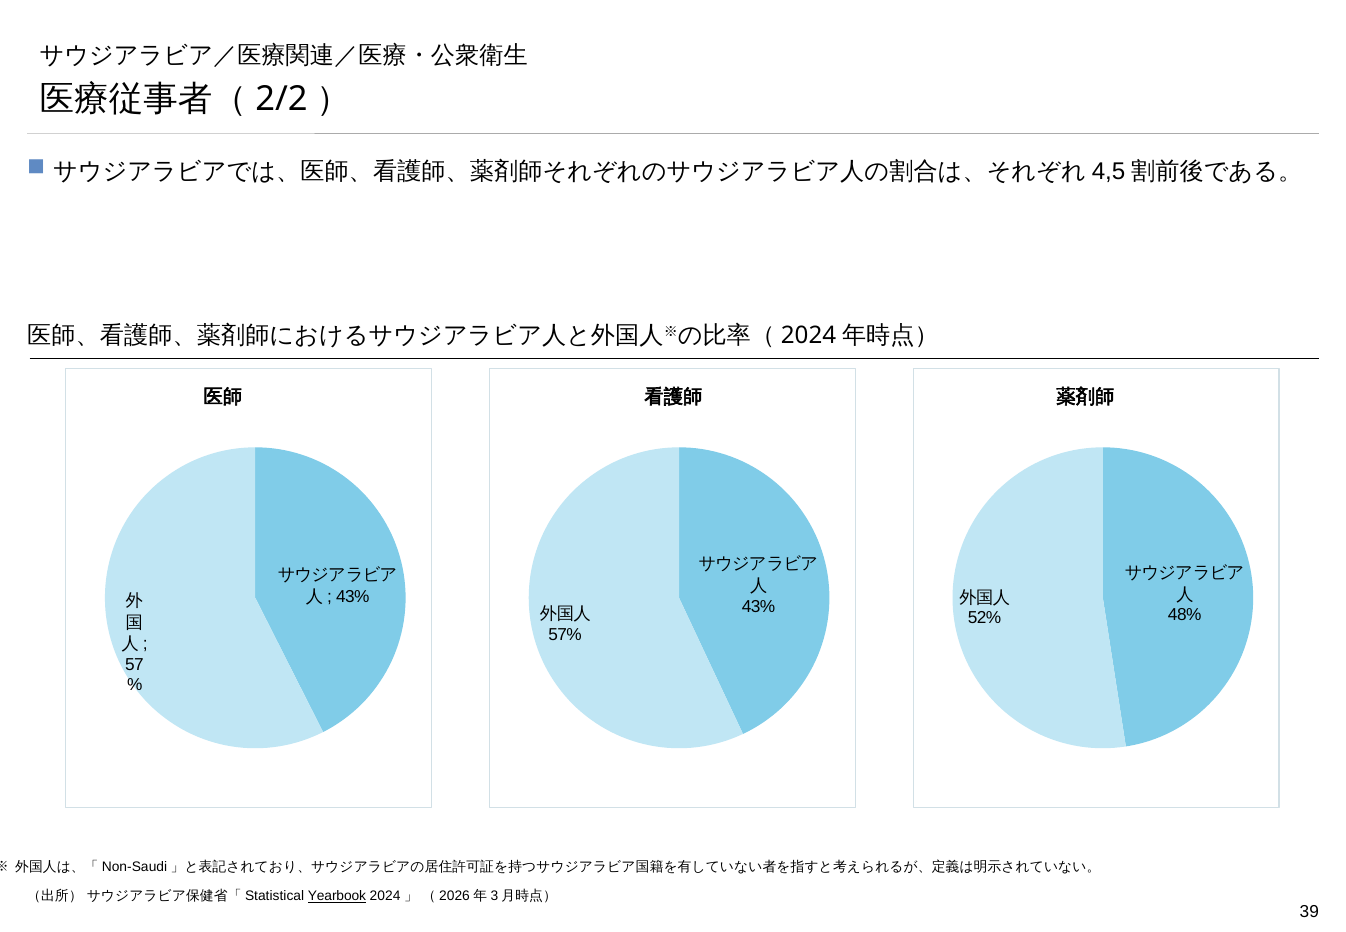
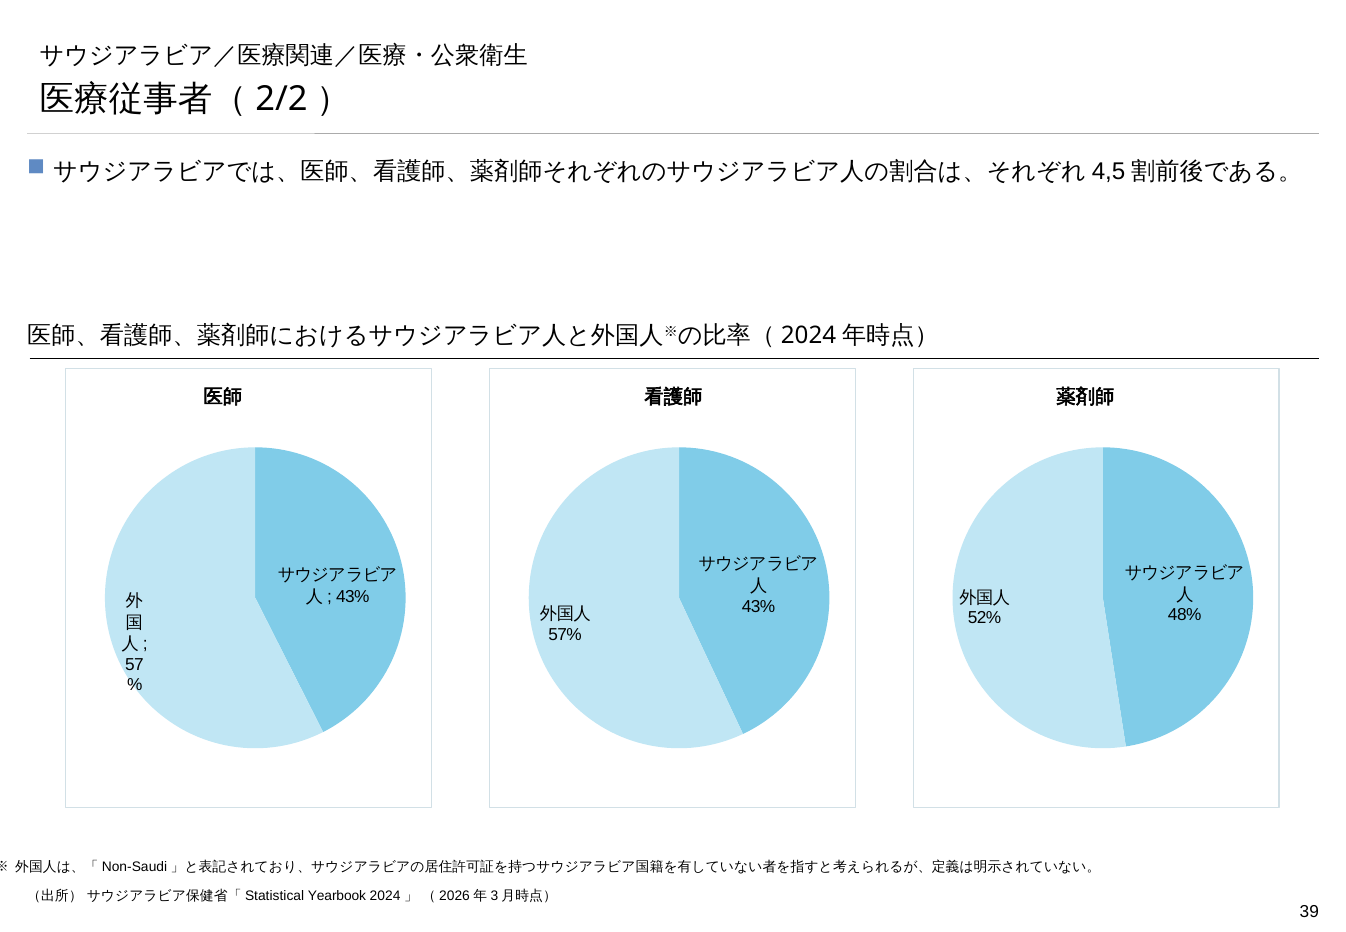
Yearbook underline: present -> none
